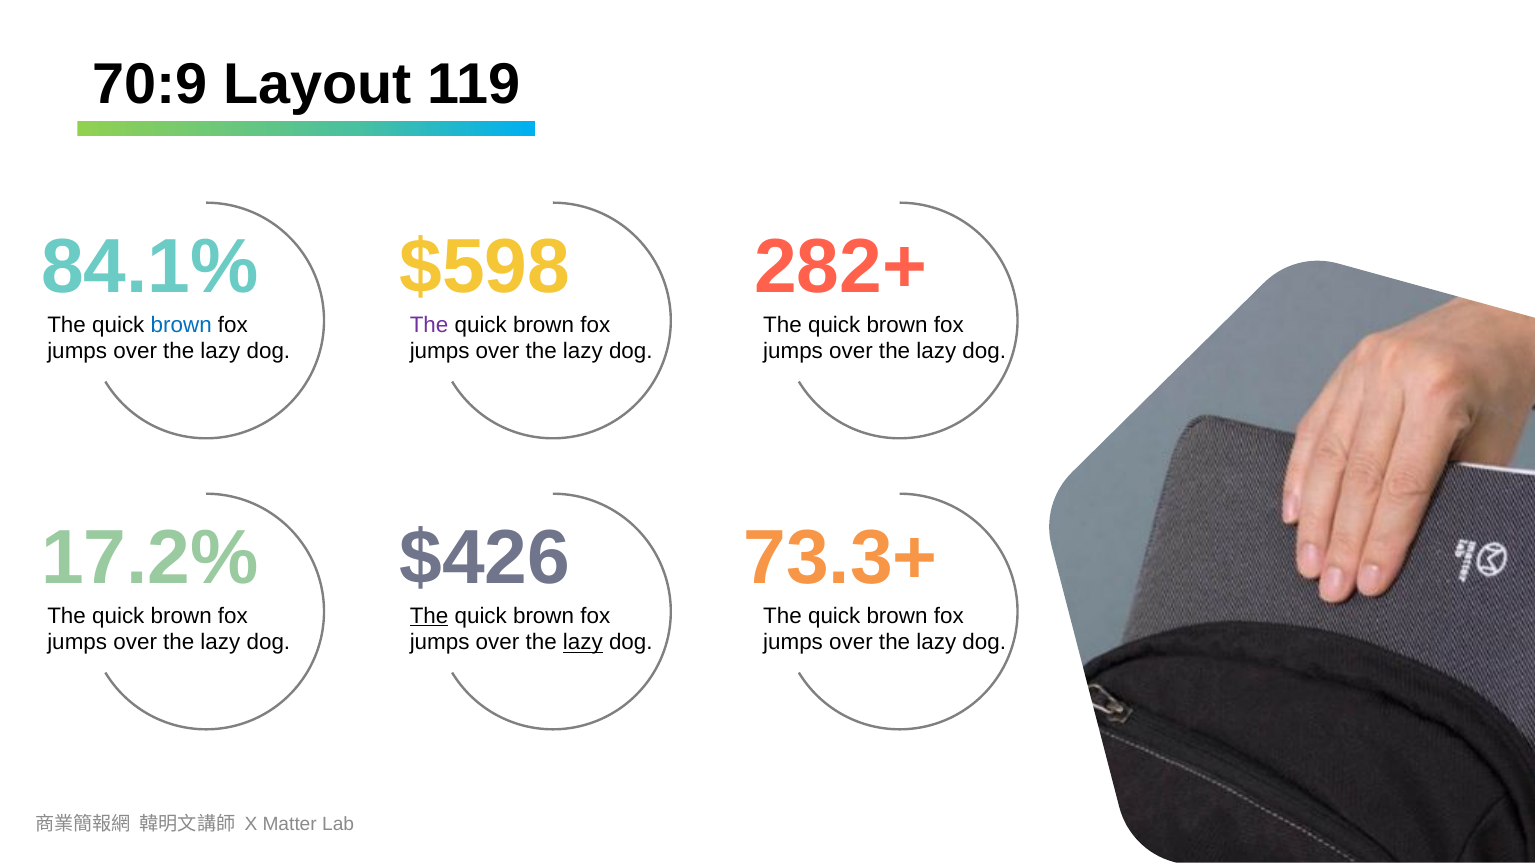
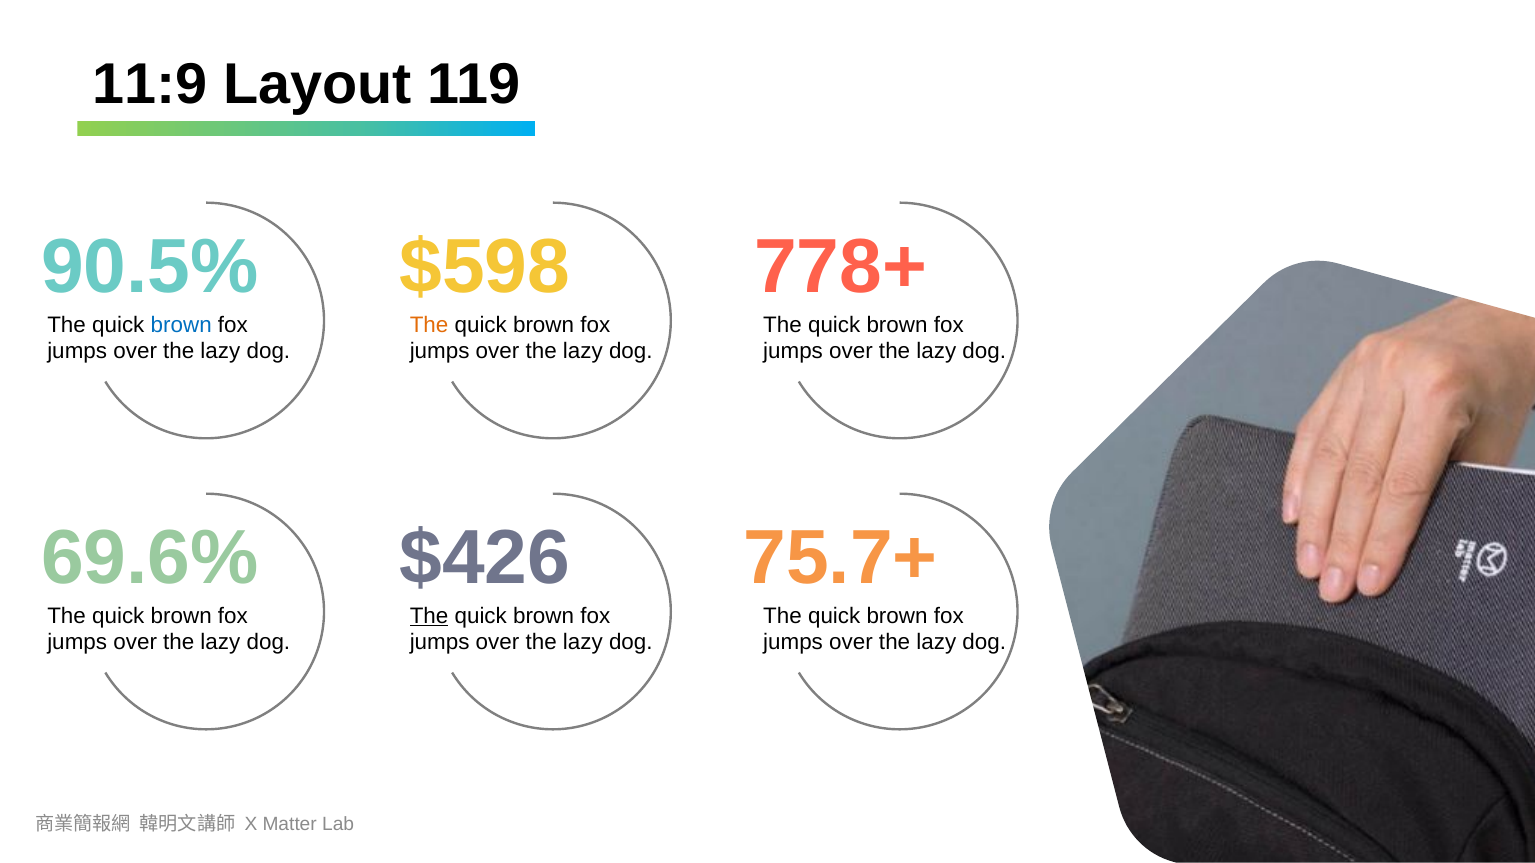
70:9: 70:9 -> 11:9
84.1%: 84.1% -> 90.5%
282+: 282+ -> 778+
The at (429, 325) colour: purple -> orange
17.2%: 17.2% -> 69.6%
73.3+: 73.3+ -> 75.7+
lazy at (583, 643) underline: present -> none
